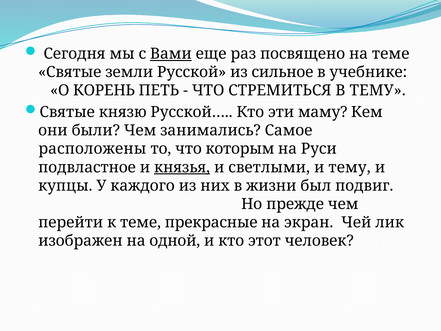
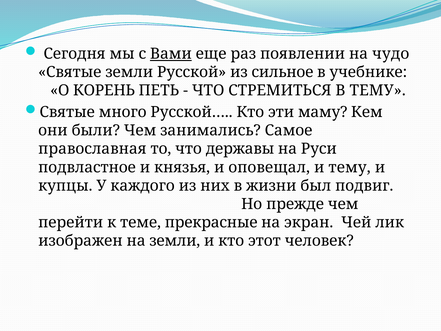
посвящено: посвящено -> появлении
на теме: теме -> чудо
князю: князю -> много
расположены: расположены -> православная
которым: которым -> державы
князья underline: present -> none
светлыми: светлыми -> оповещал
на одной: одной -> земли
